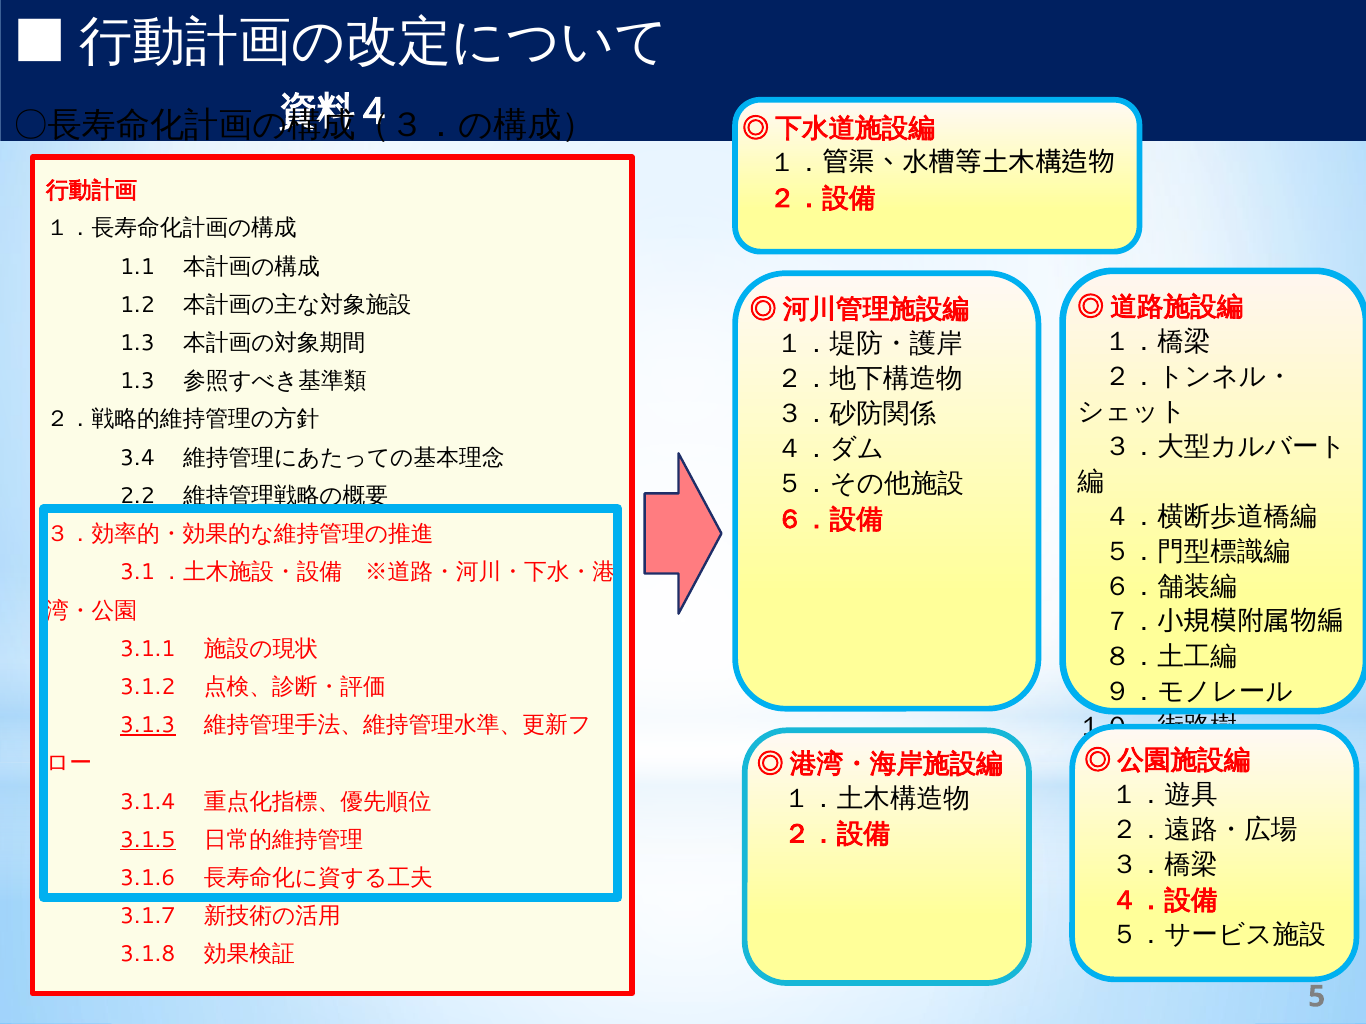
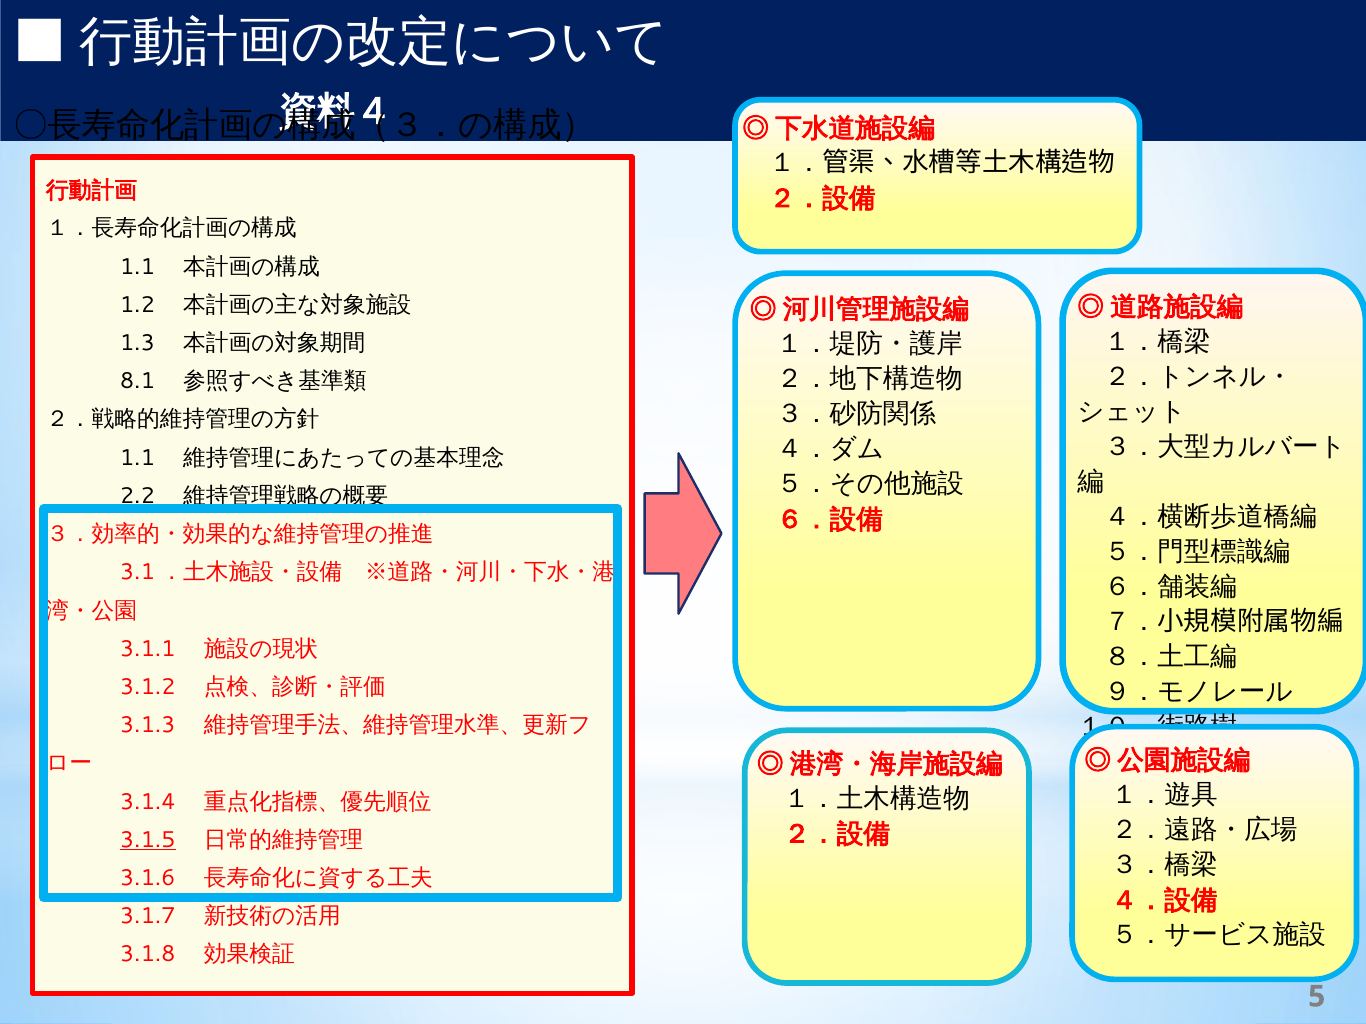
1.3 at (137, 381): 1.3 -> 8.1
3.4 at (137, 458): 3.4 -> 1.1
3.1.3 underline: present -> none
